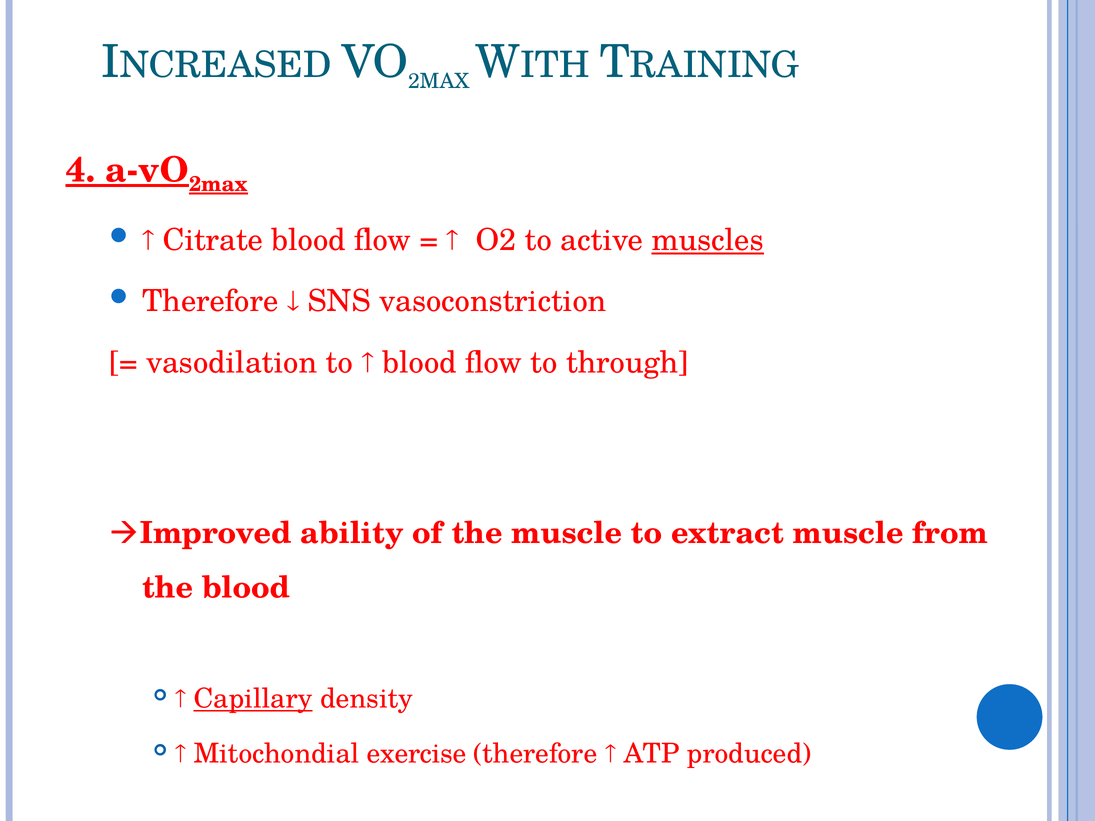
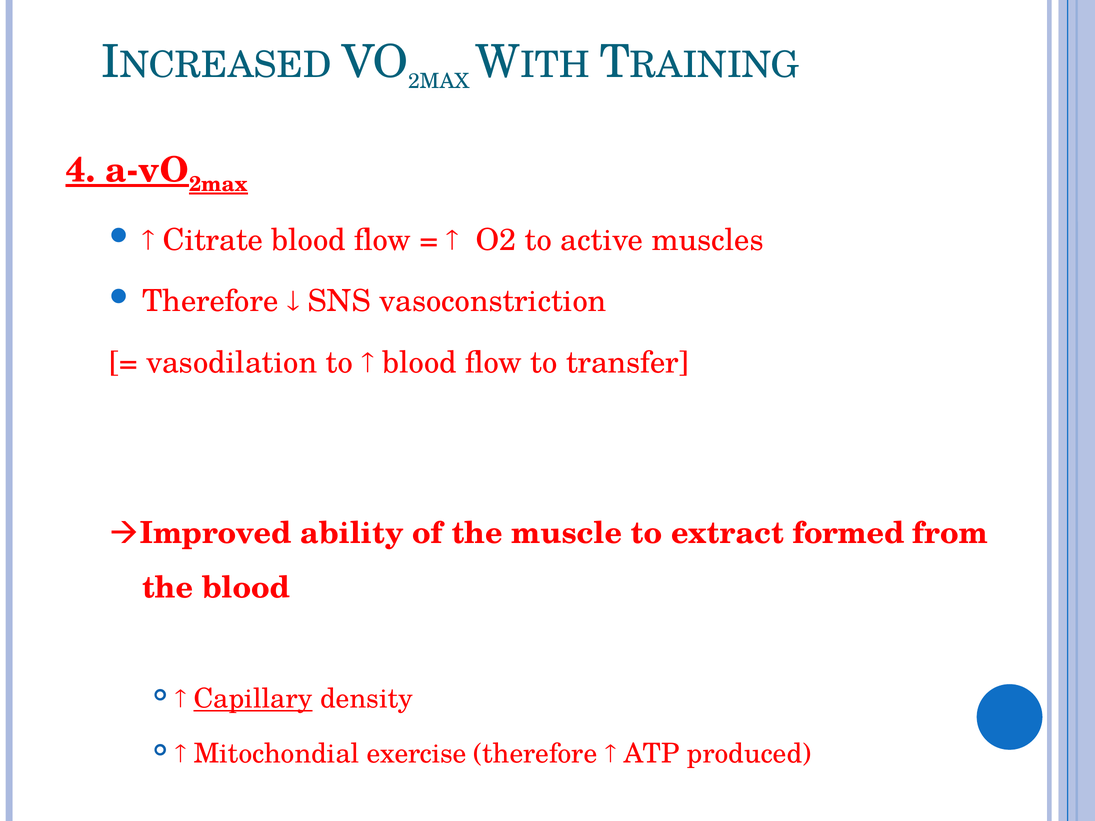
muscles underline: present -> none
through: through -> transfer
extract muscle: muscle -> formed
